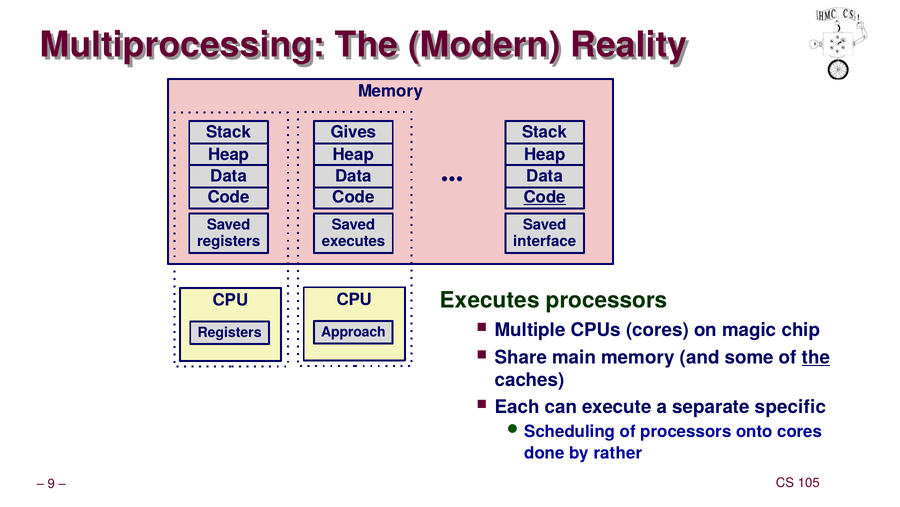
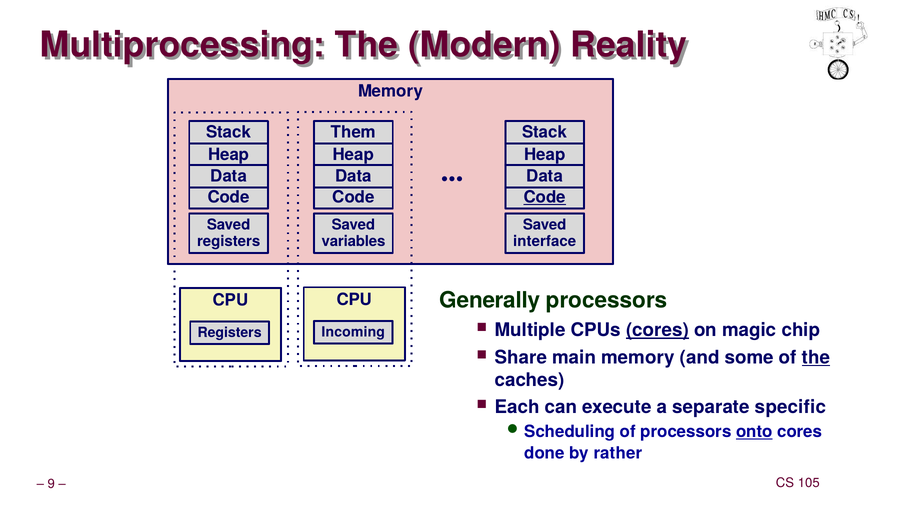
Gives: Gives -> Them
executes at (353, 241): executes -> variables
Executes at (490, 300): Executes -> Generally
cores at (657, 330) underline: none -> present
Approach: Approach -> Incoming
onto underline: none -> present
